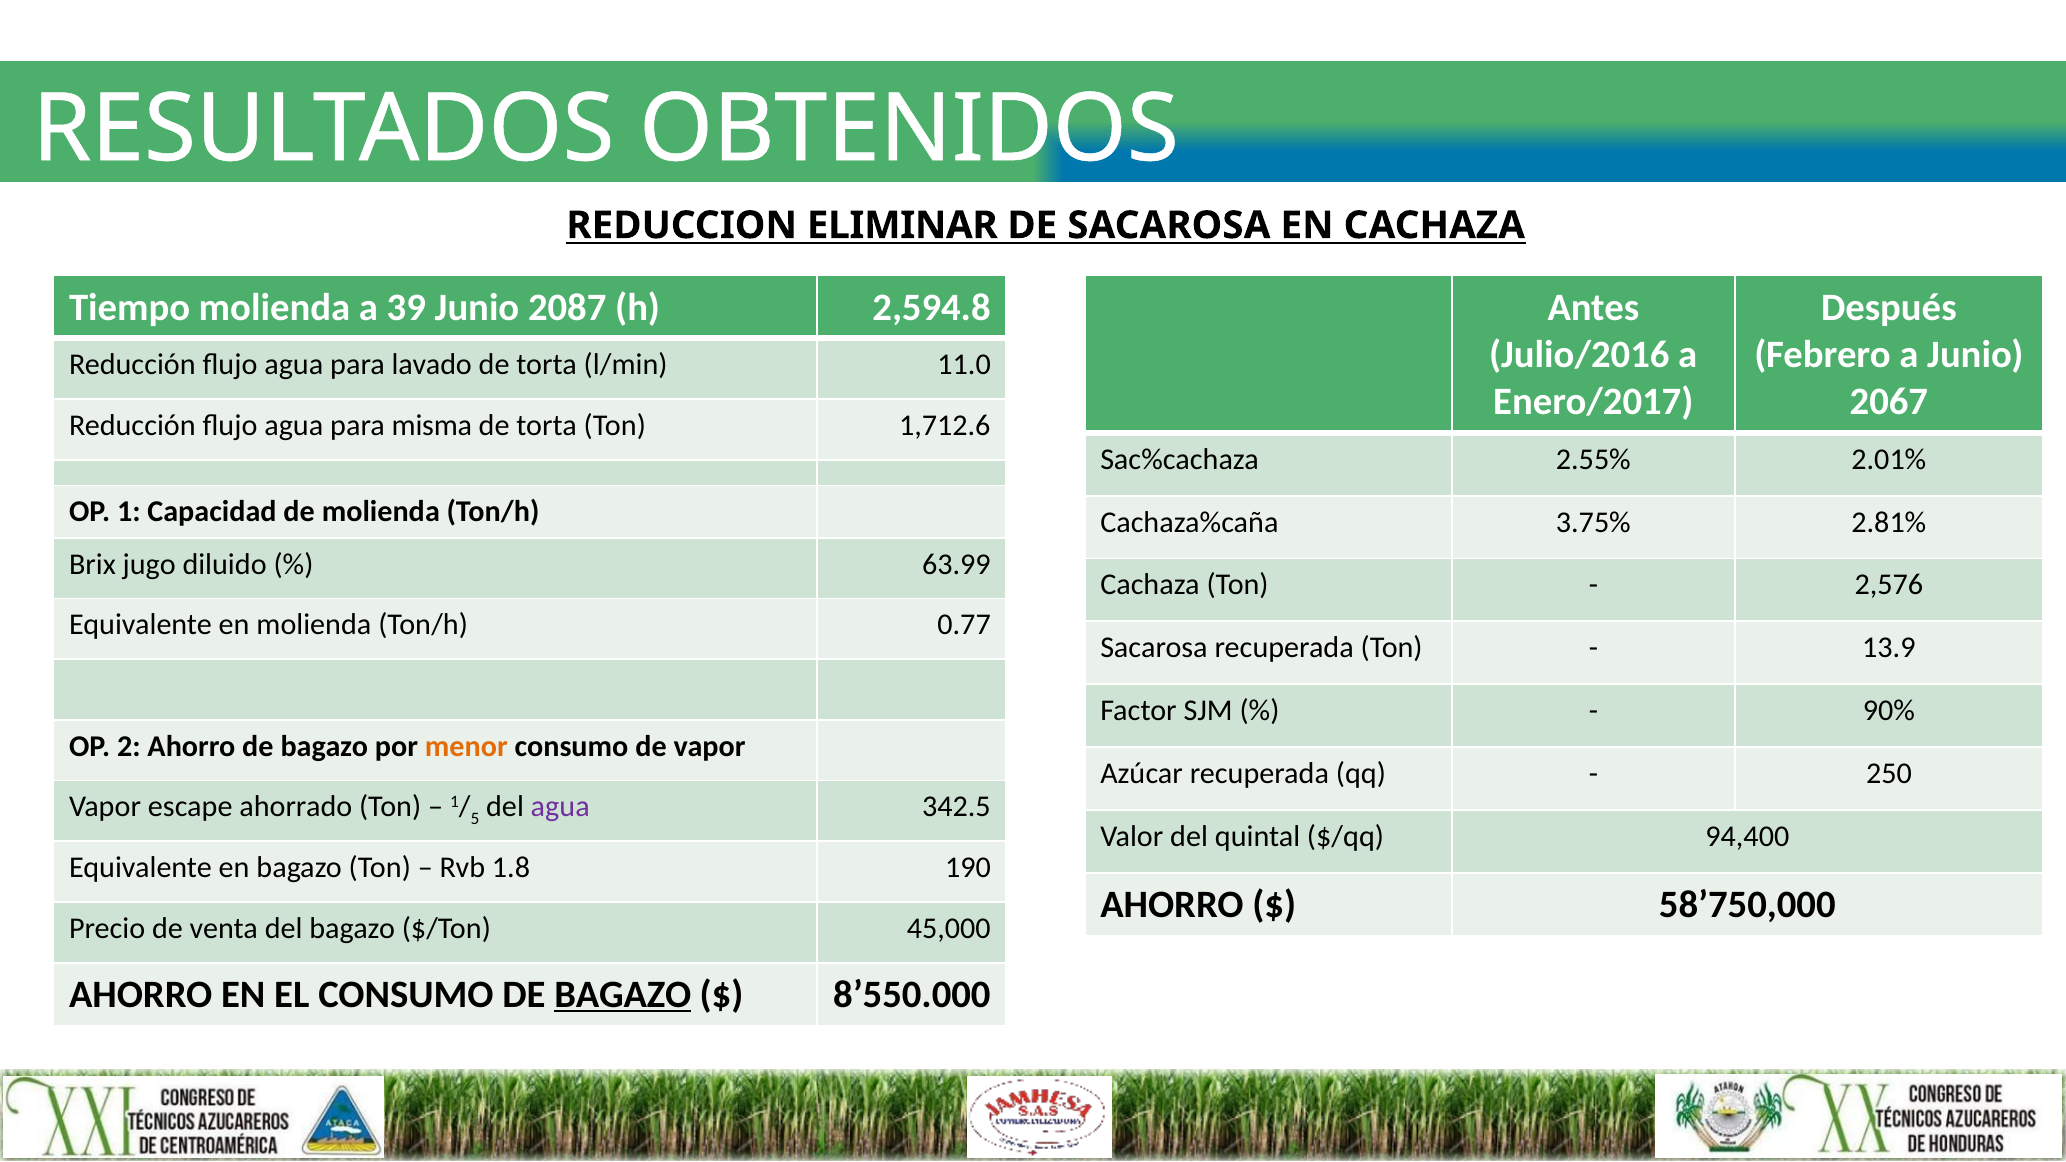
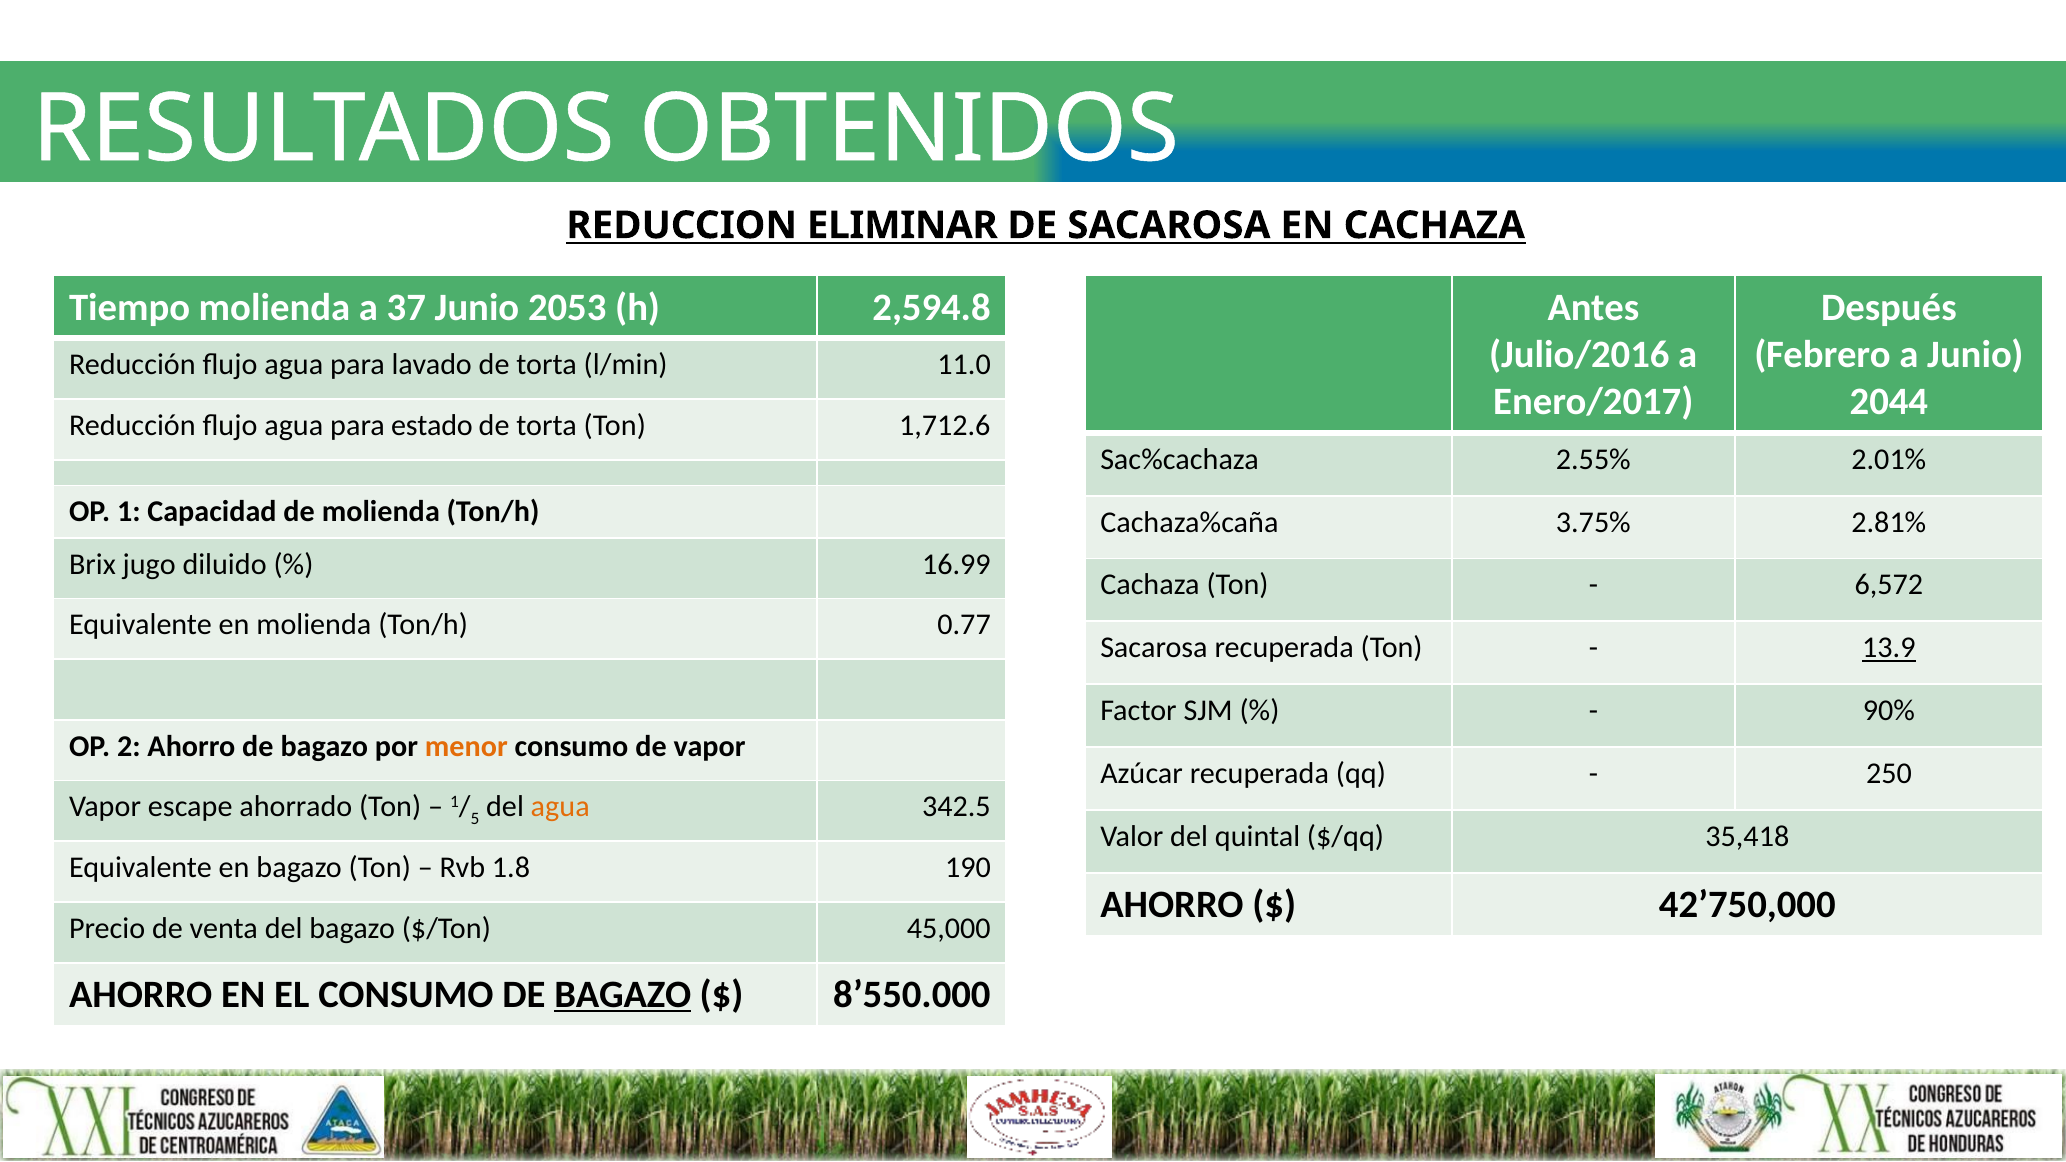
39: 39 -> 37
2087: 2087 -> 2053
2067: 2067 -> 2044
misma: misma -> estado
63.99: 63.99 -> 16.99
2,576: 2,576 -> 6,572
13.9 underline: none -> present
agua at (560, 807) colour: purple -> orange
94,400: 94,400 -> 35,418
58’750,000: 58’750,000 -> 42’750,000
